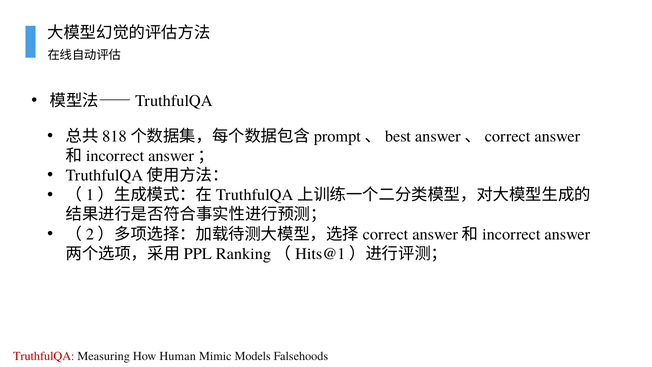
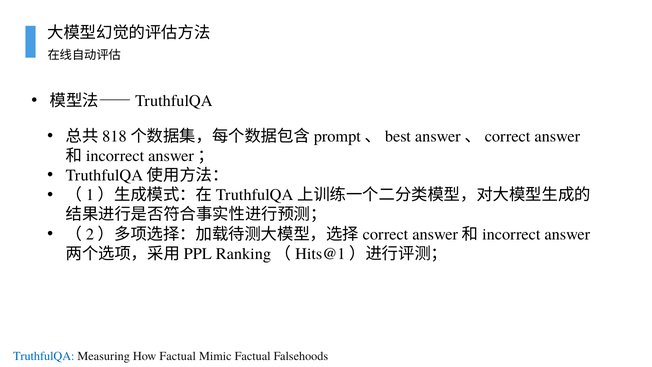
TruthfulQA colour: red -> blue
How Human: Human -> Factual
Mimic Models: Models -> Factual
